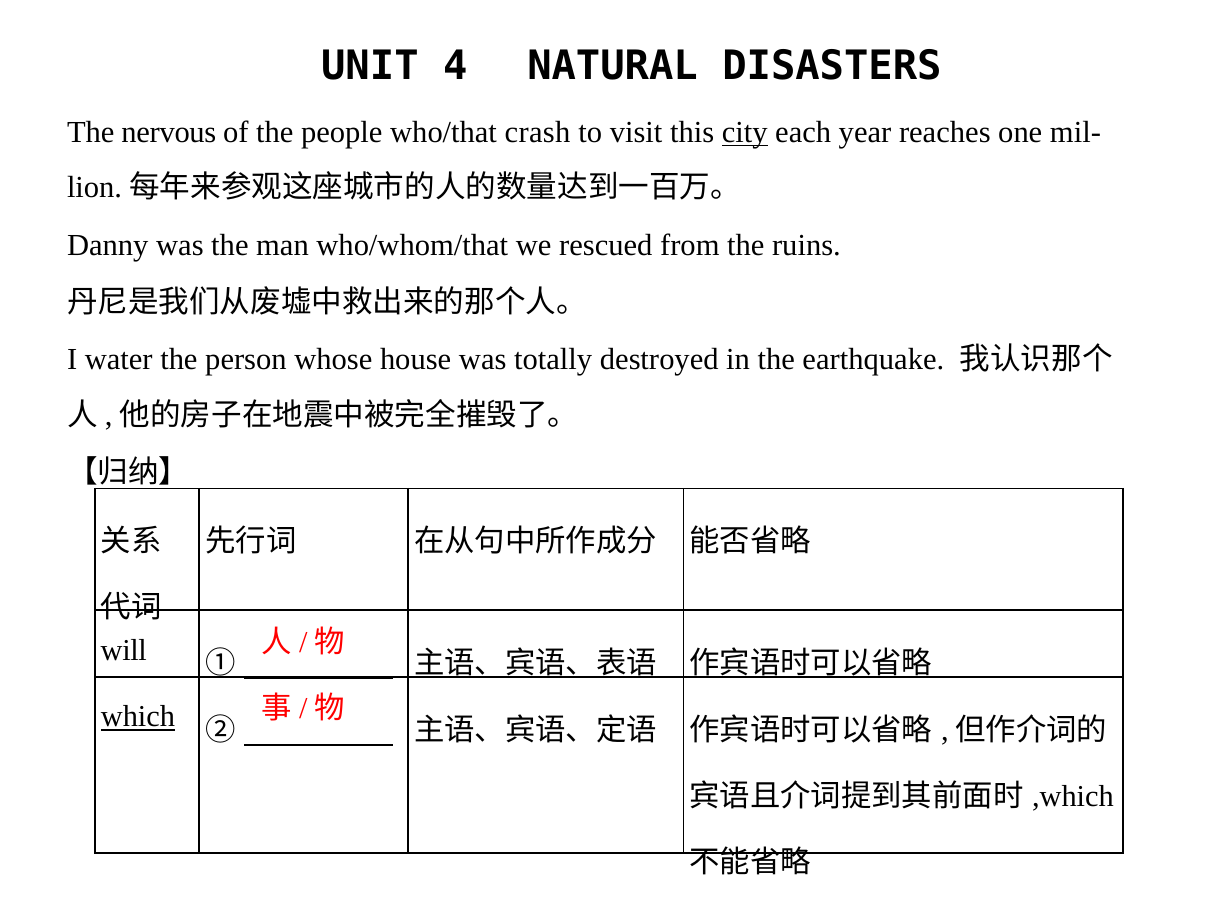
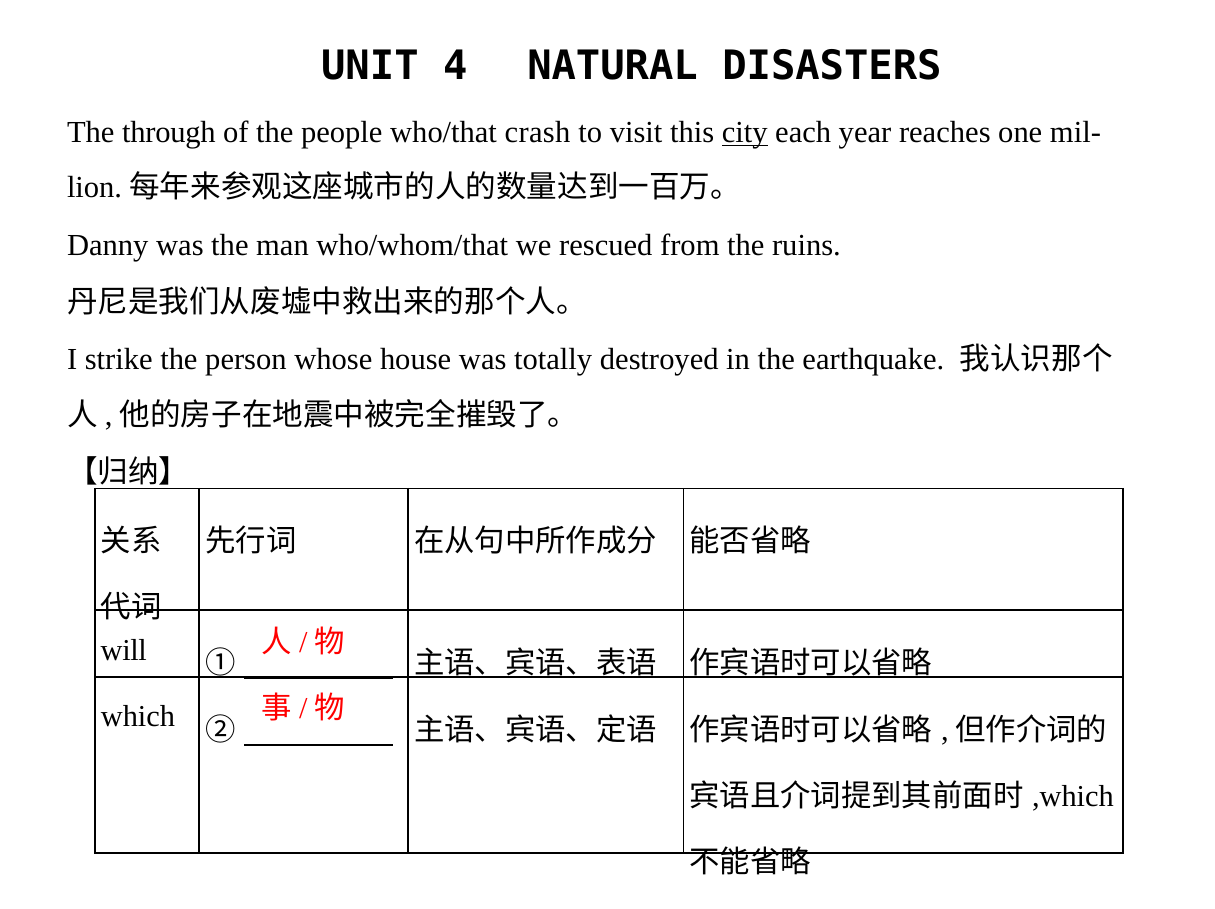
nervous: nervous -> through
water: water -> strike
which underline: present -> none
